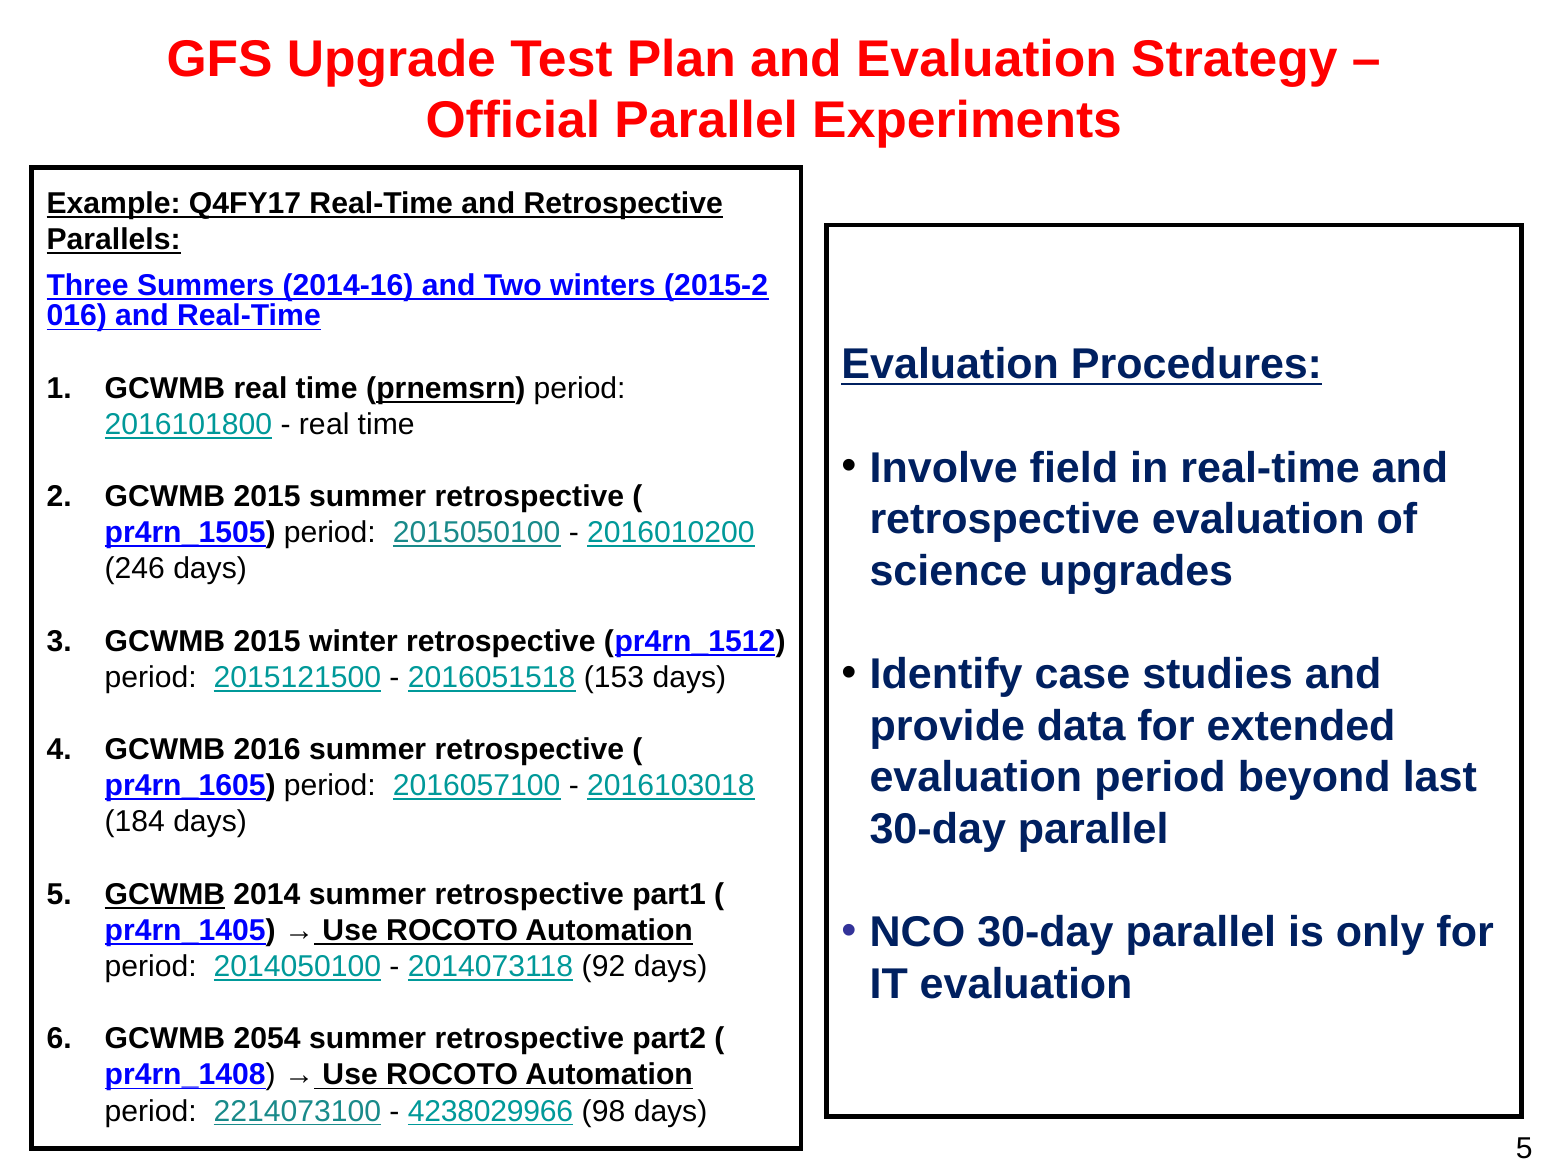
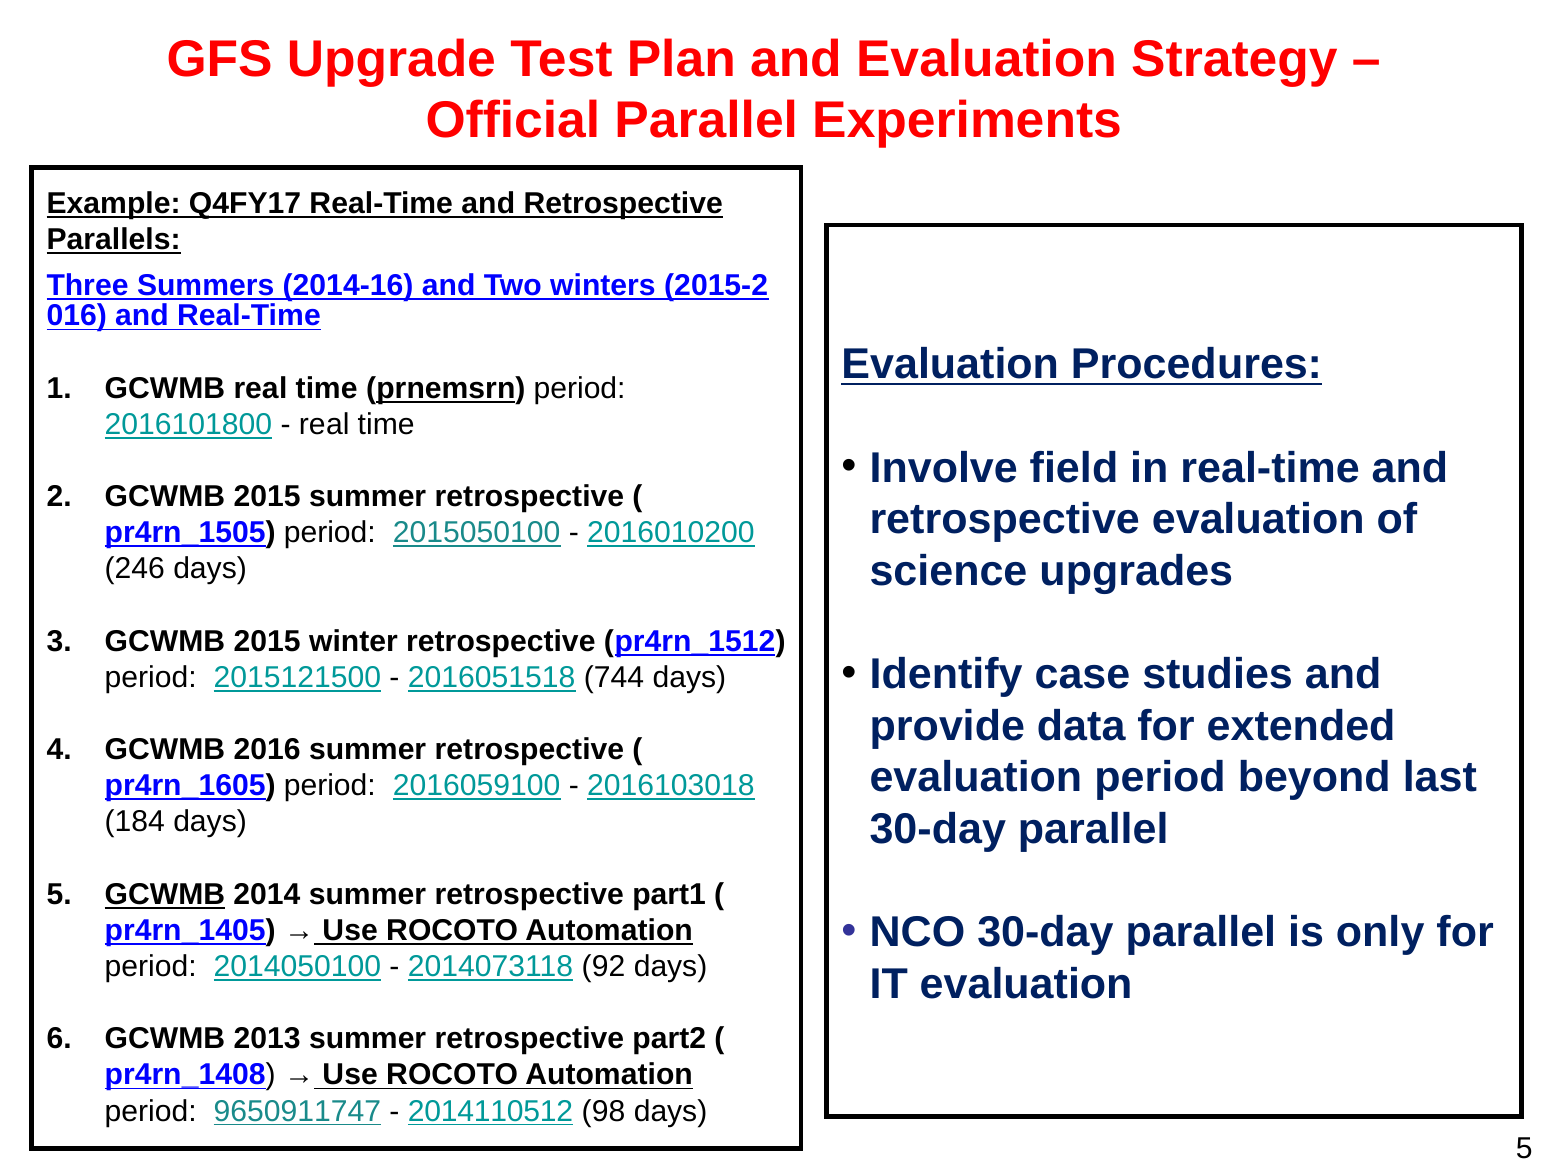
153: 153 -> 744
2016057100: 2016057100 -> 2016059100
2054: 2054 -> 2013
2214073100: 2214073100 -> 9650911747
4238029966: 4238029966 -> 2014110512
